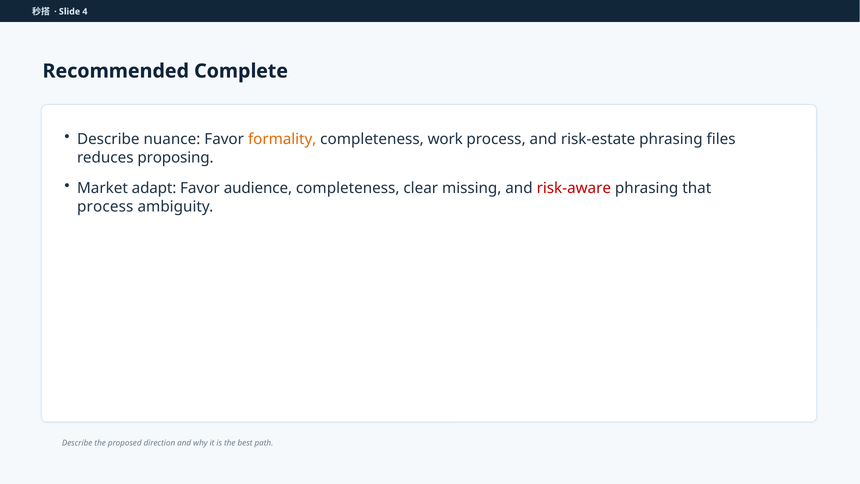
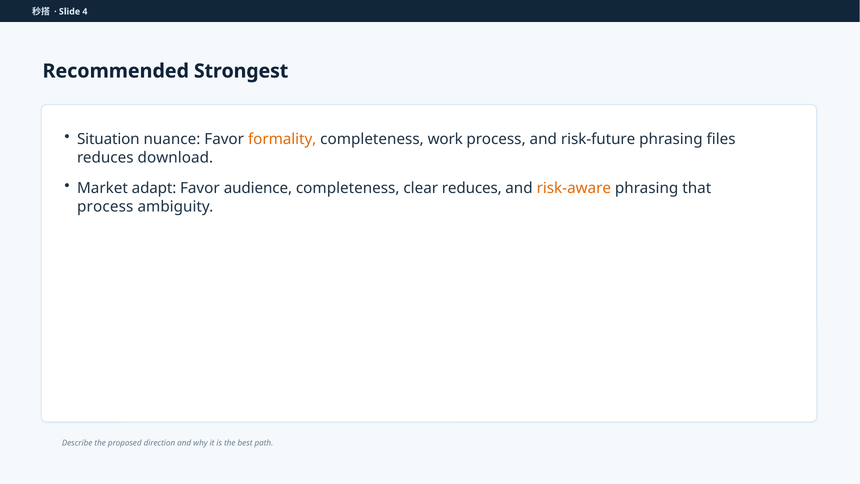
Complete: Complete -> Strongest
Describe at (108, 139): Describe -> Situation
risk-estate: risk-estate -> risk-future
proposing: proposing -> download
clear missing: missing -> reduces
risk-aware colour: red -> orange
